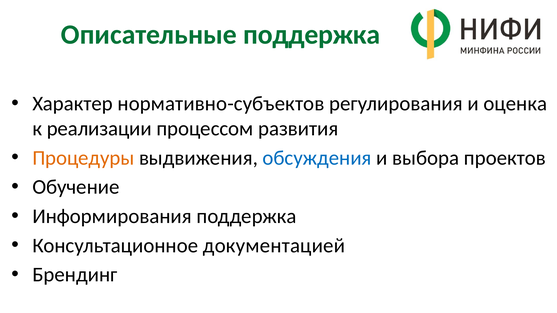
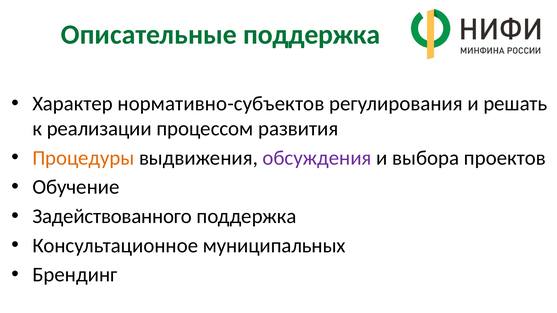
оценка: оценка -> решать
обсуждения colour: blue -> purple
Информирования: Информирования -> Задействованного
документацией: документацией -> муниципальных
